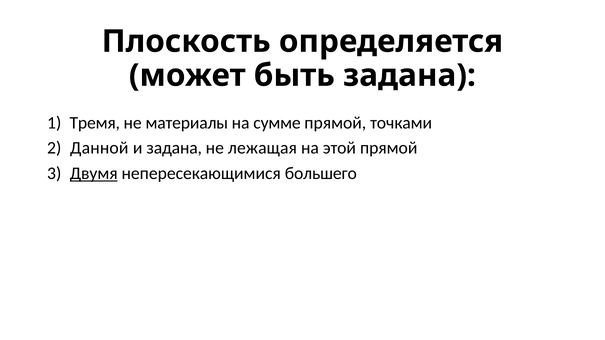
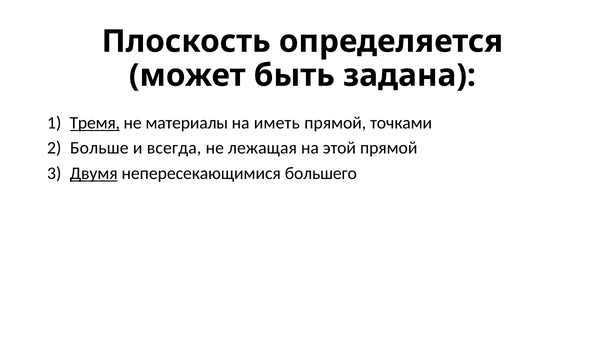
Тремя underline: none -> present
сумме: сумме -> иметь
Данной: Данной -> Больше
и задана: задана -> всегда
